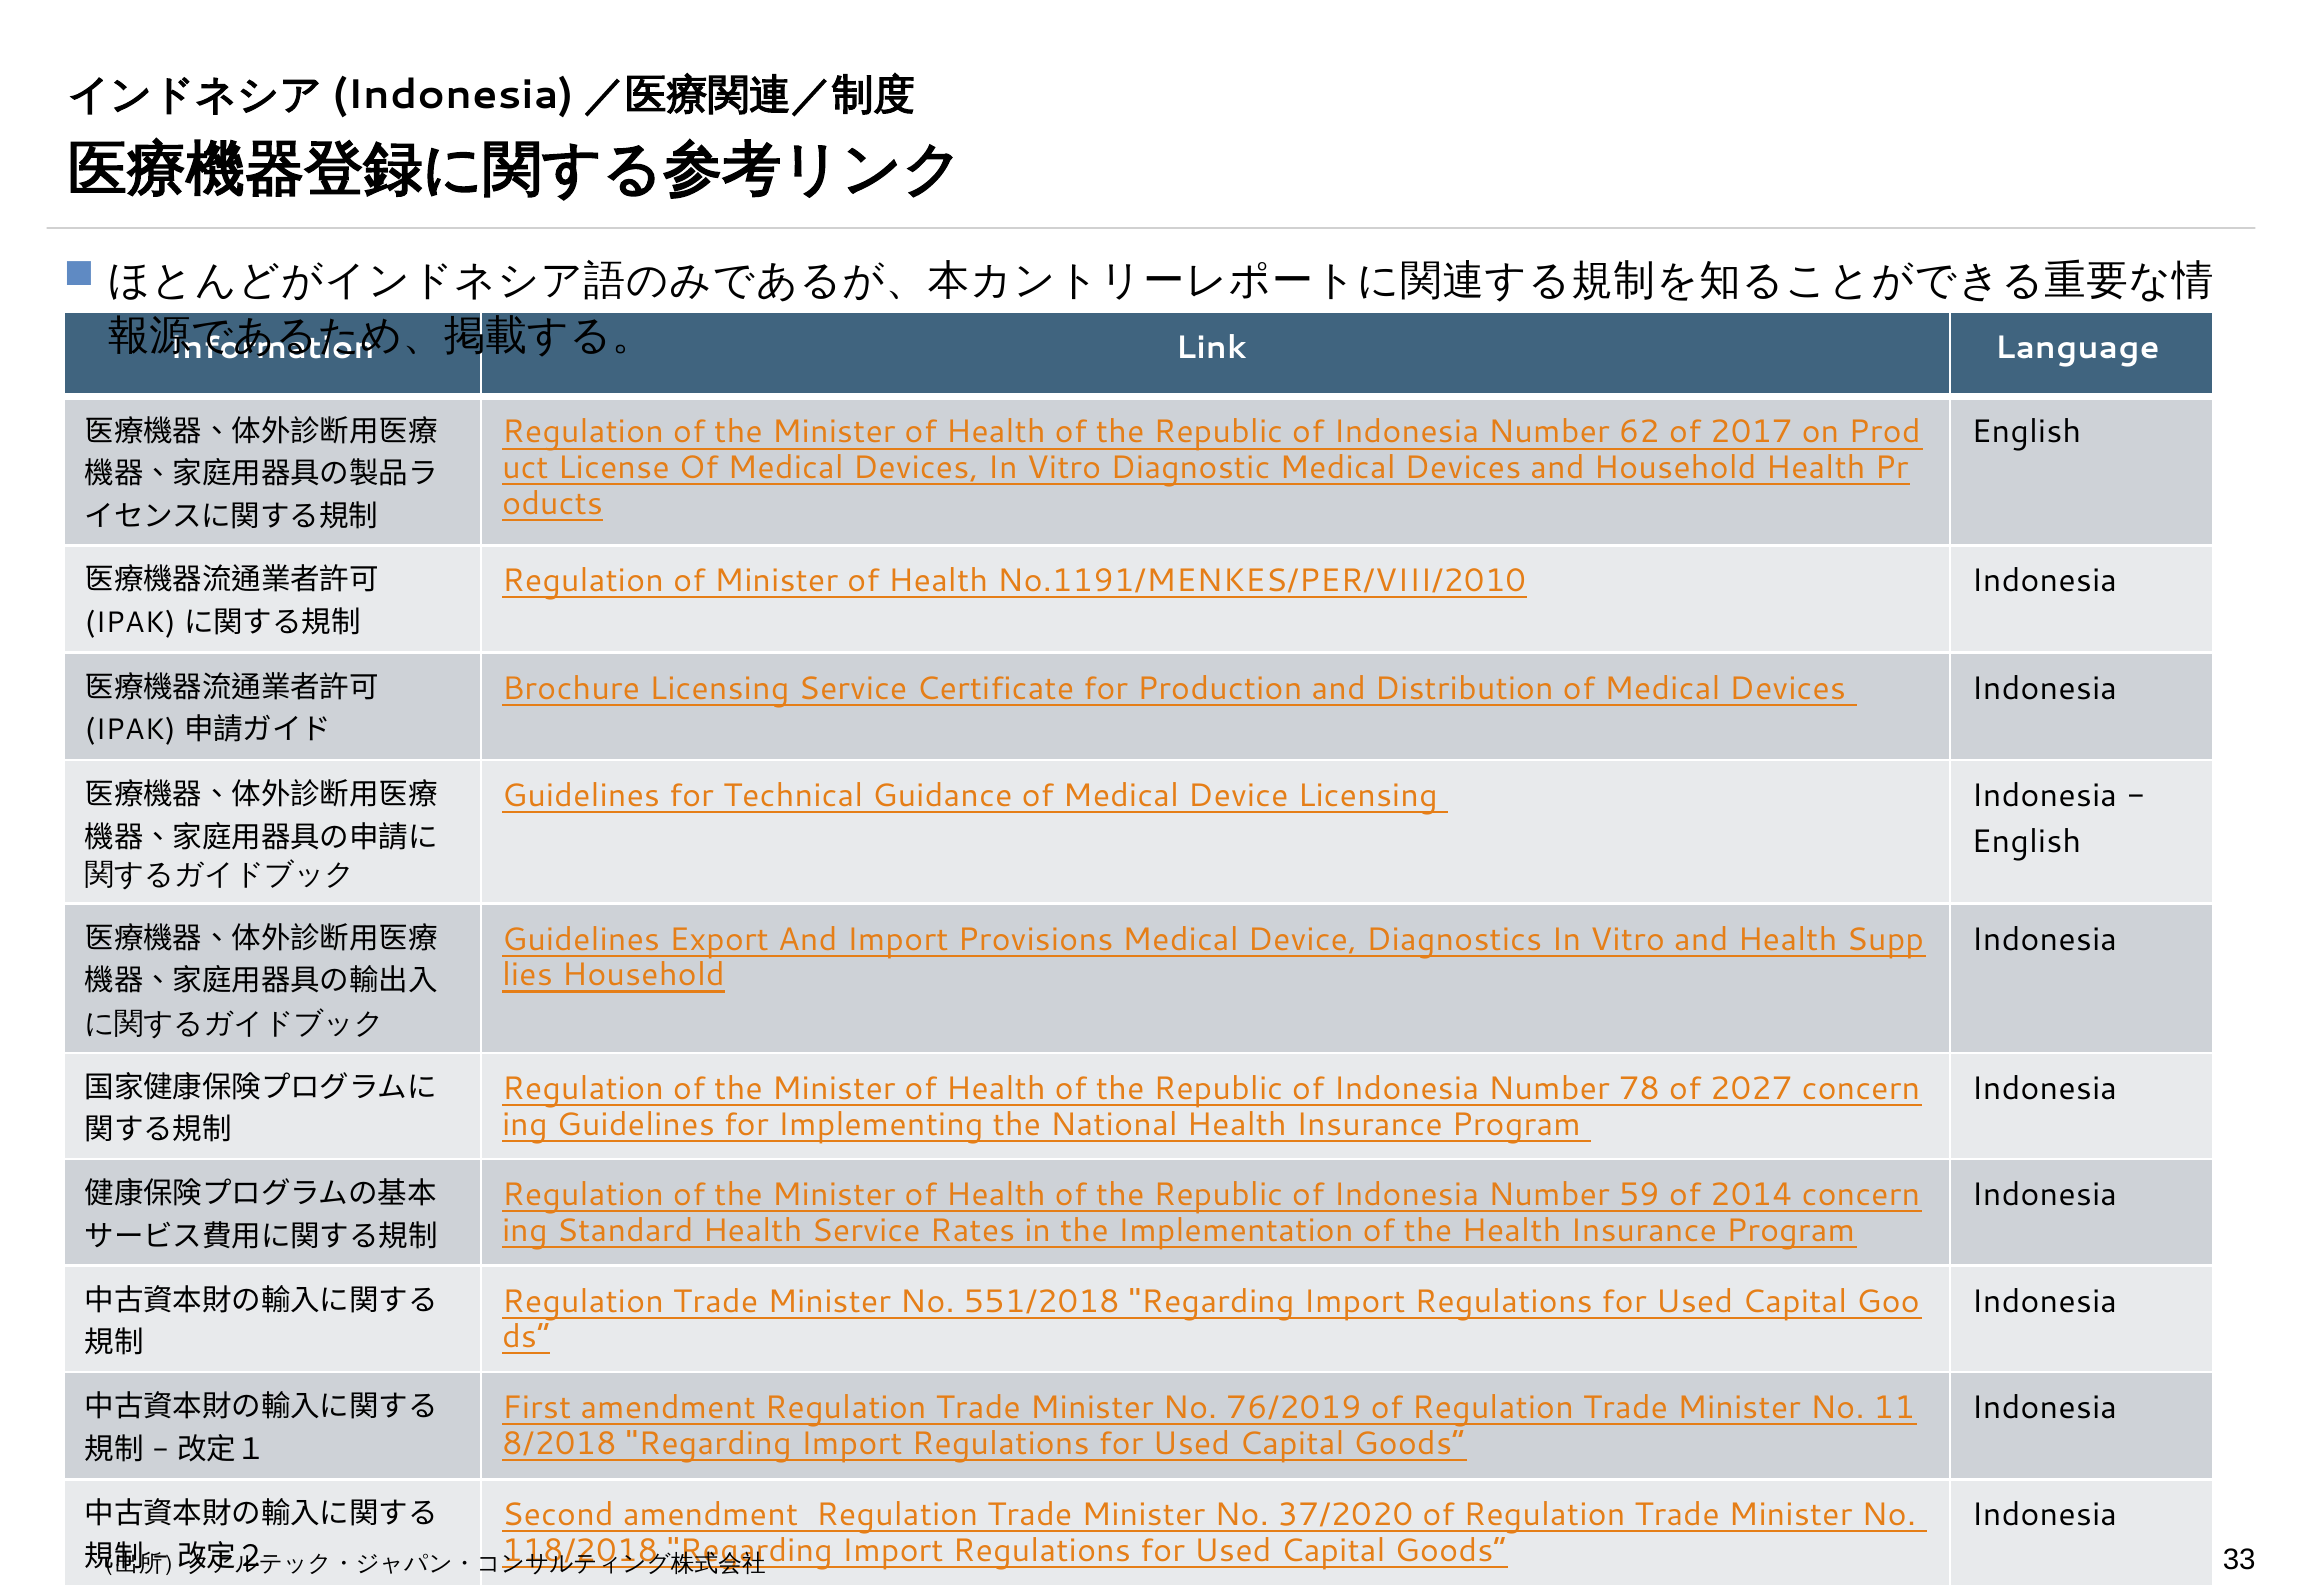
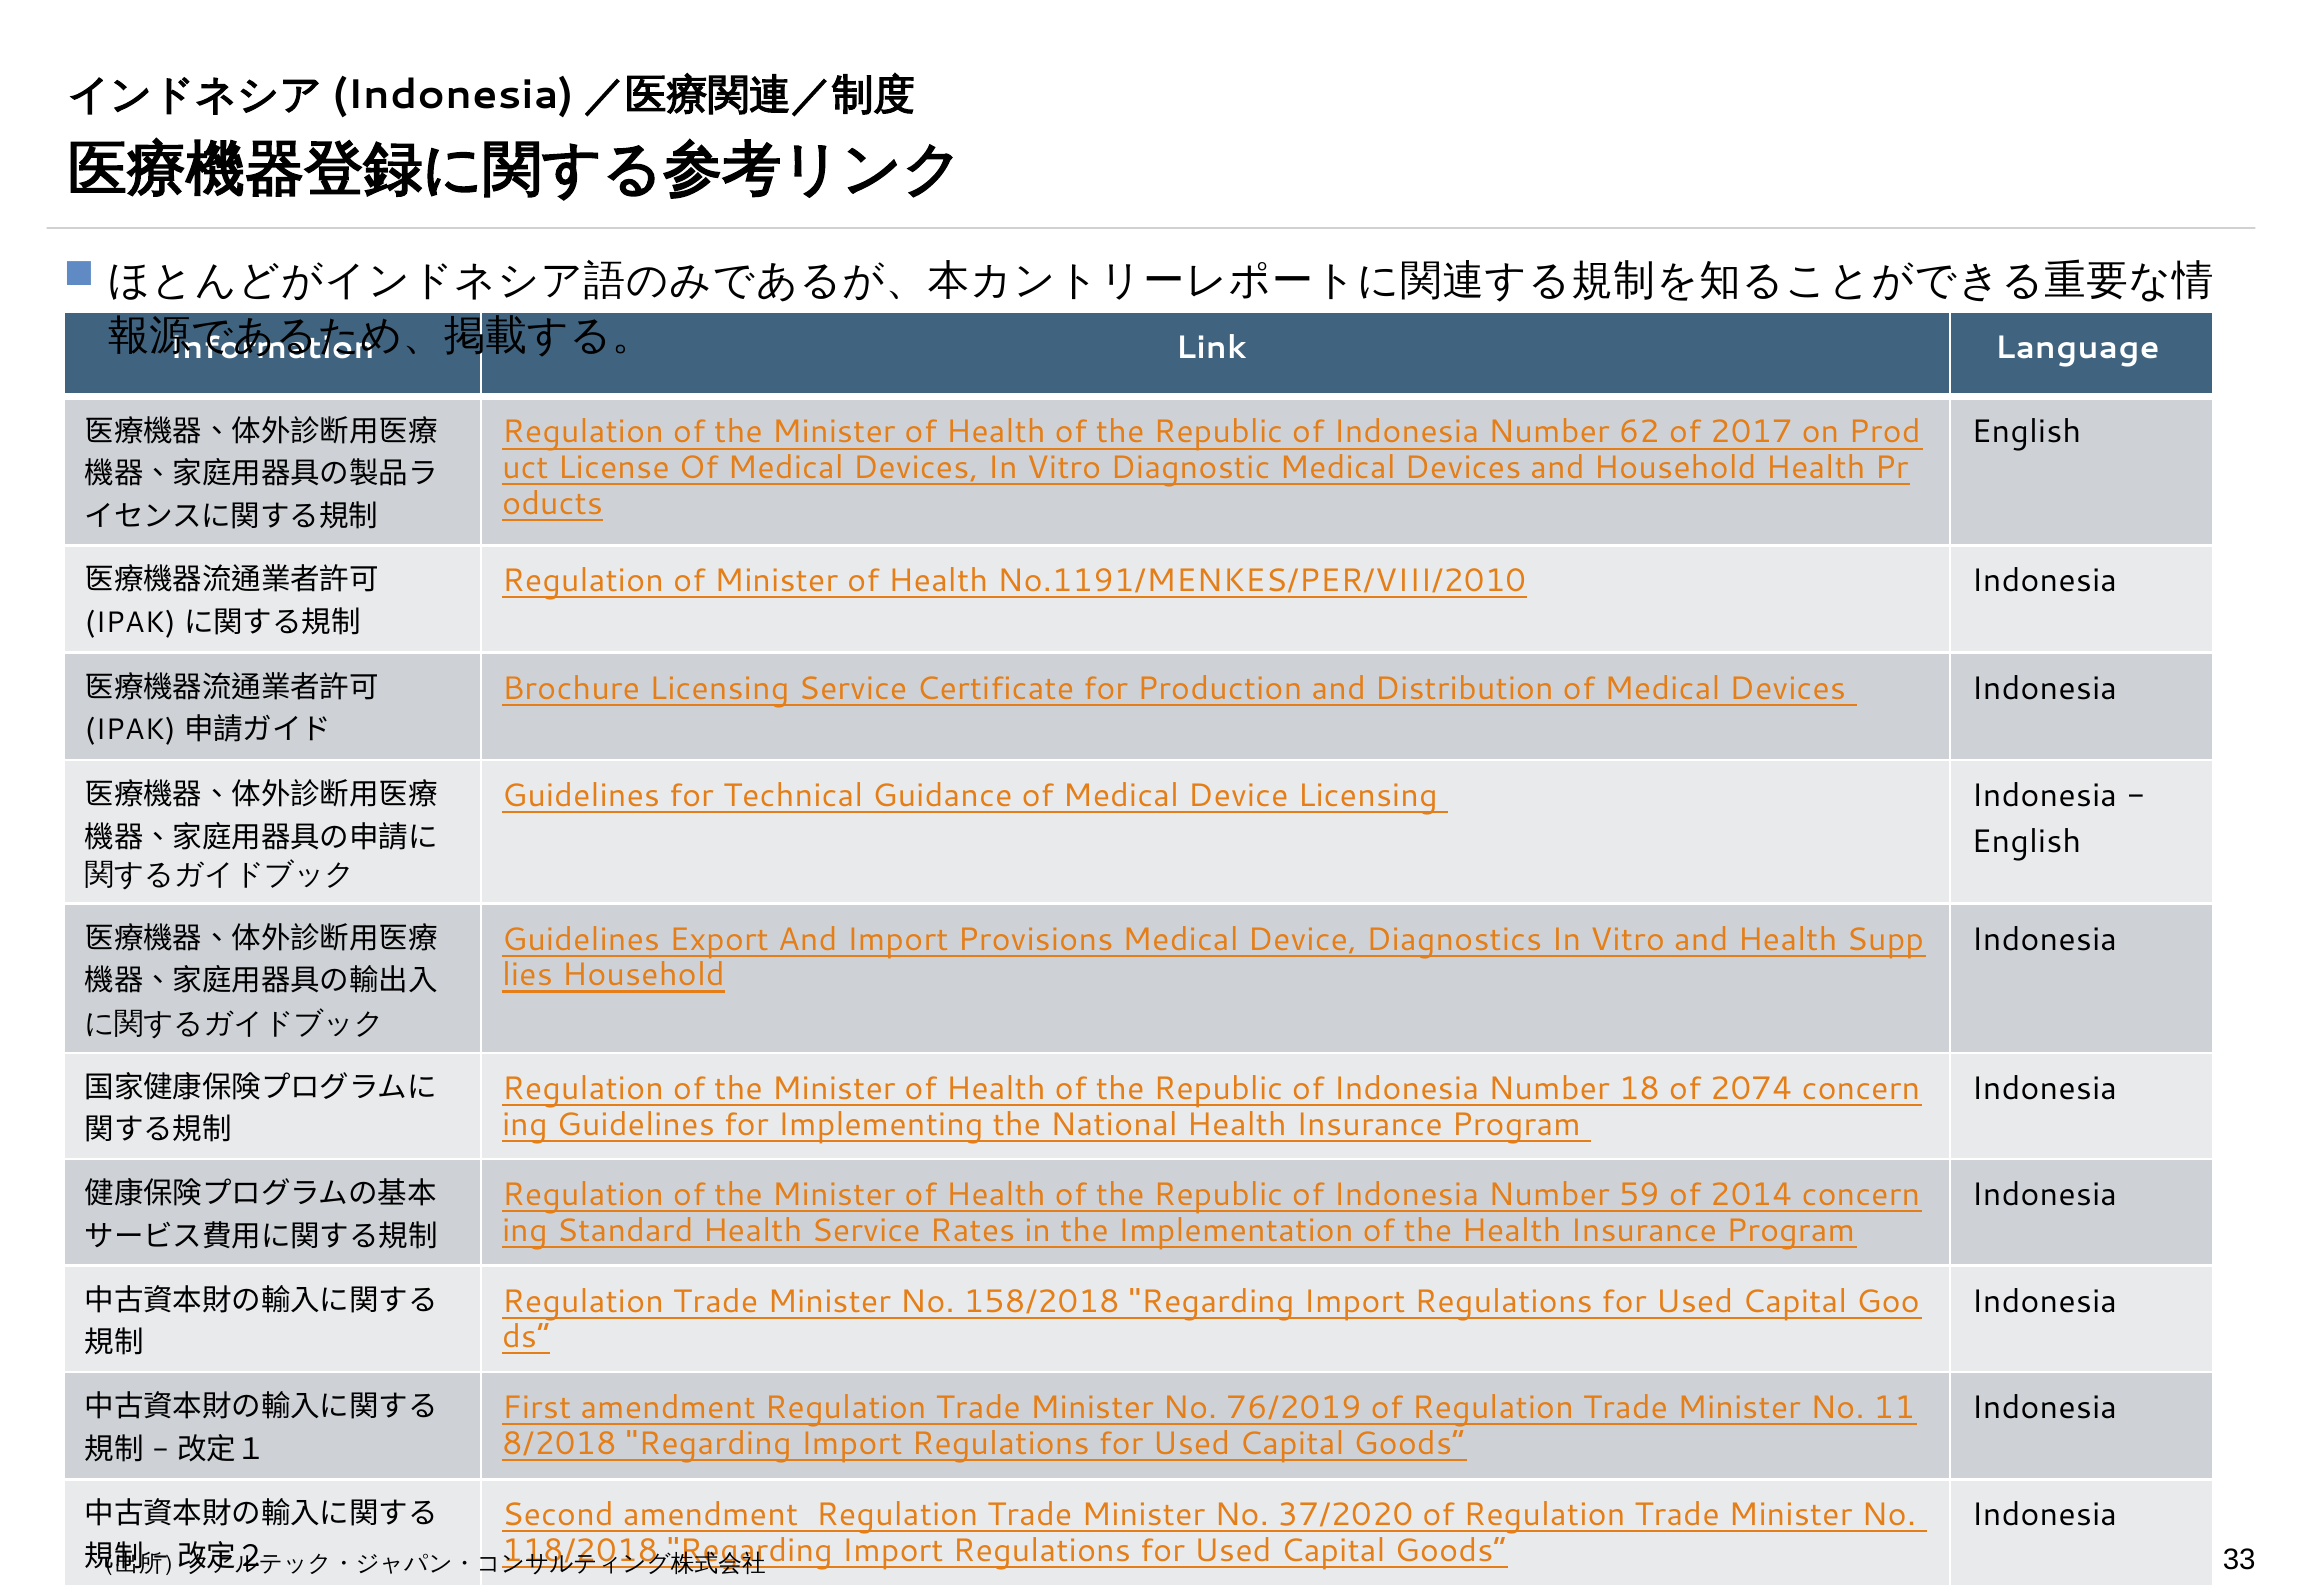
78: 78 -> 18
2027: 2027 -> 2074
551/2018: 551/2018 -> 158/2018
